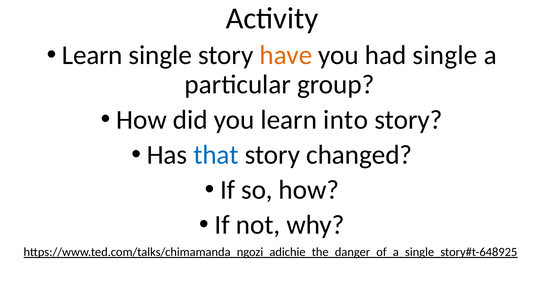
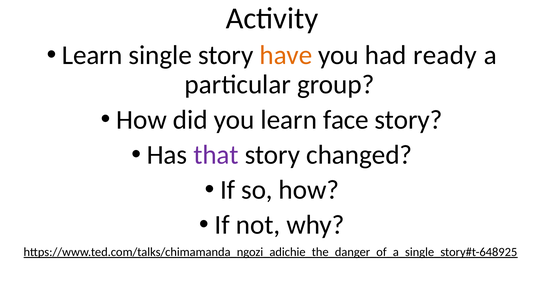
had single: single -> ready
into: into -> face
that colour: blue -> purple
